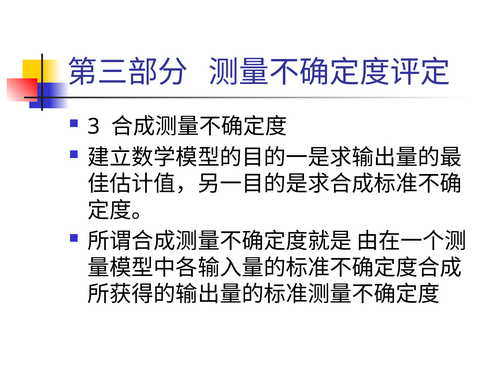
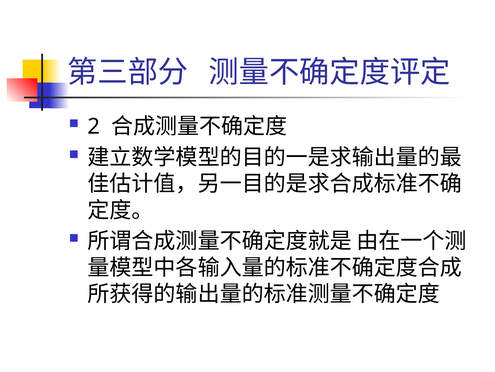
3: 3 -> 2
